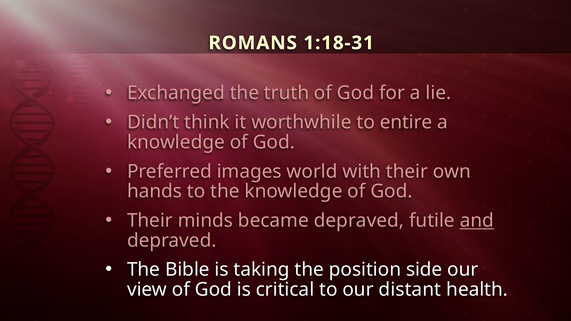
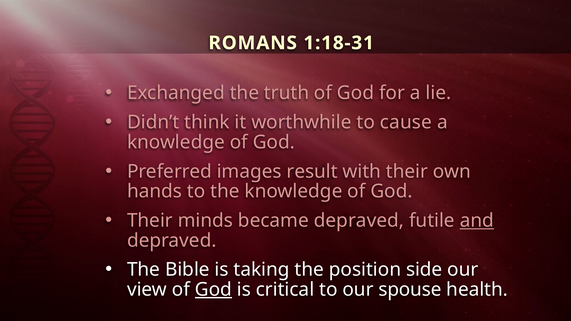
entire: entire -> cause
world: world -> result
God at (213, 290) underline: none -> present
distant: distant -> spouse
